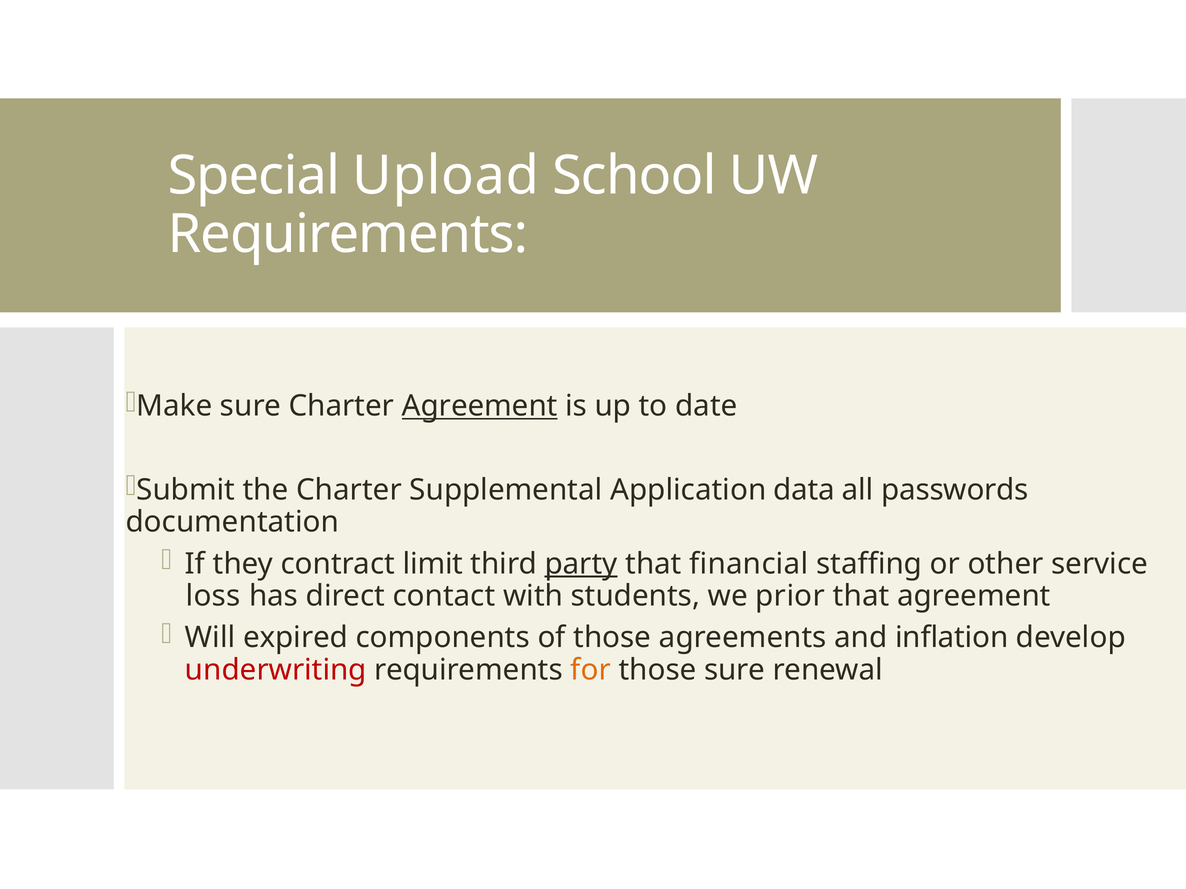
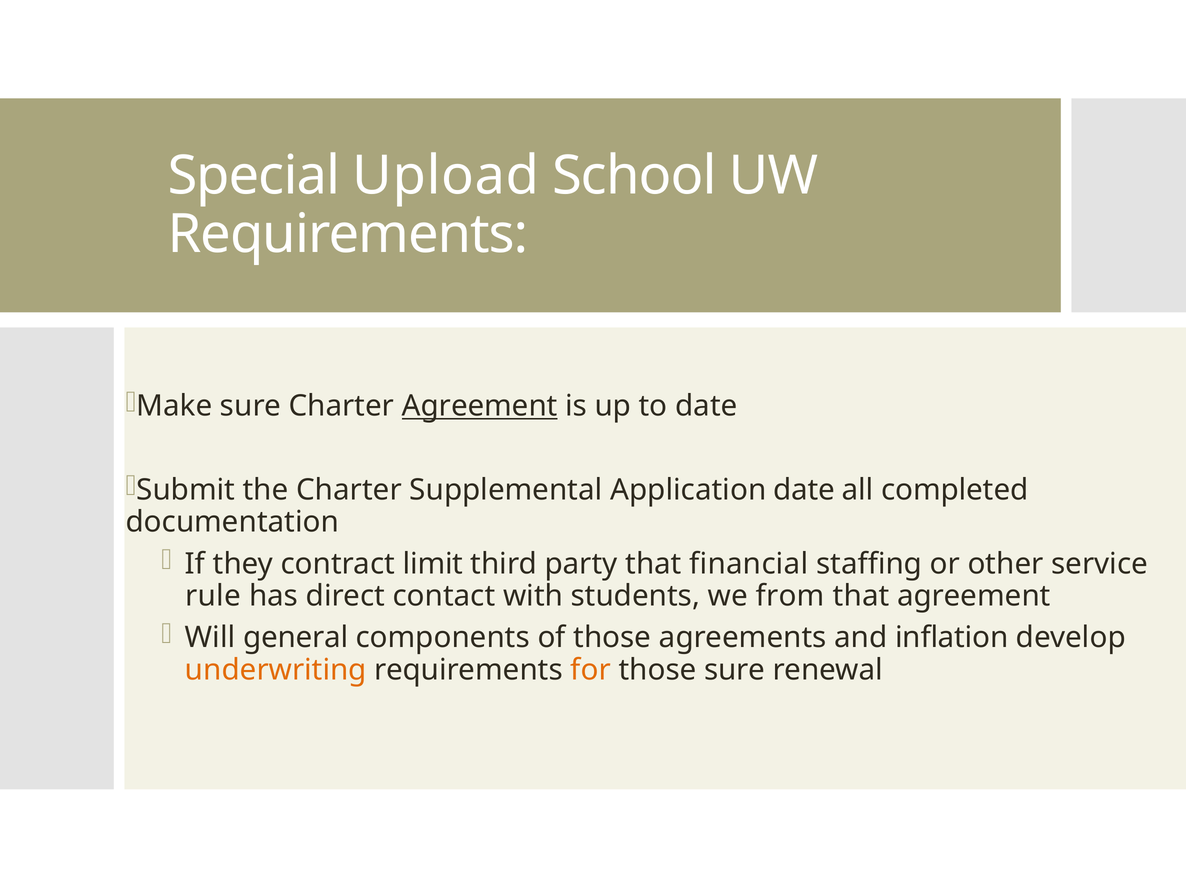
Application data: data -> date
passwords: passwords -> completed
party underline: present -> none
loss: loss -> rule
prior: prior -> from
expired: expired -> general
underwriting colour: red -> orange
